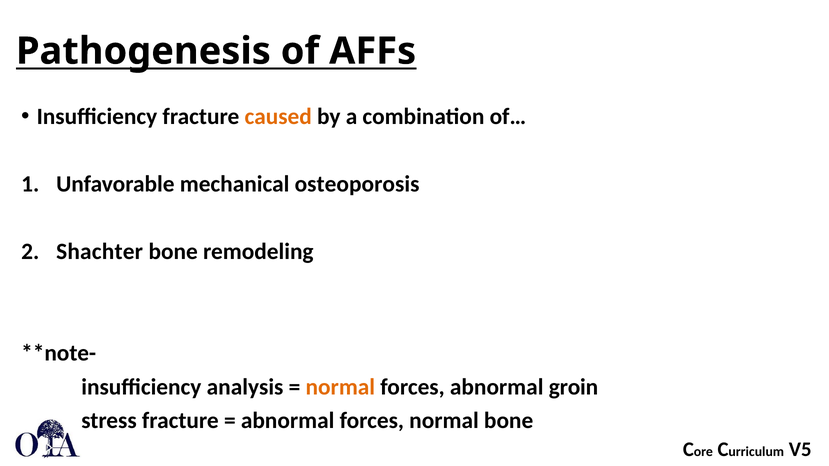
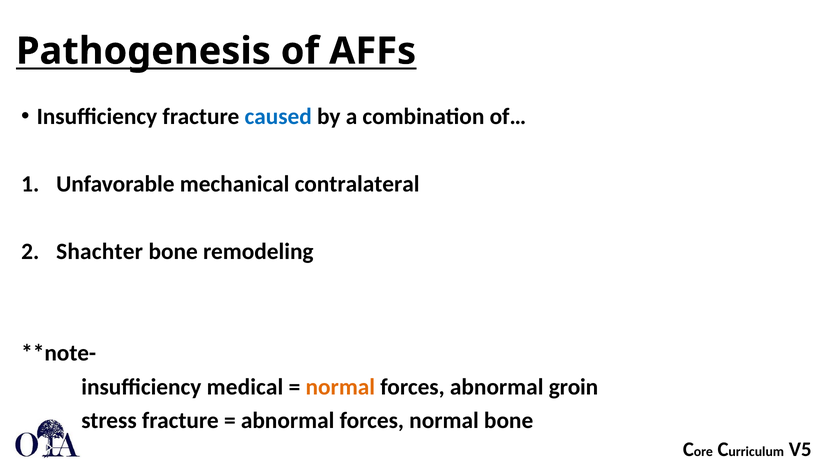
caused colour: orange -> blue
osteoporosis: osteoporosis -> contralateral
analysis: analysis -> medical
